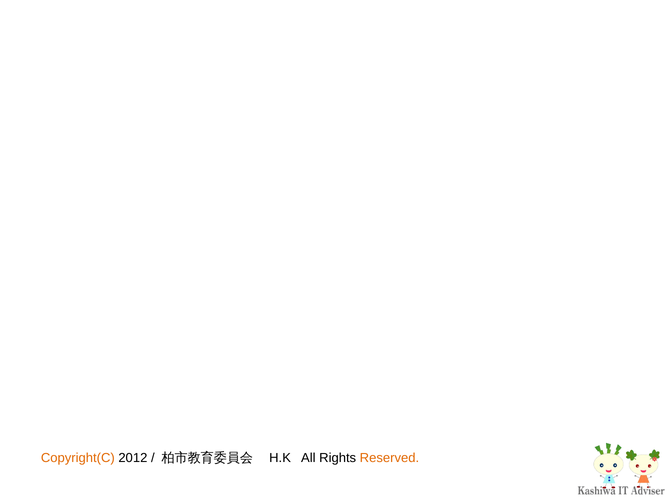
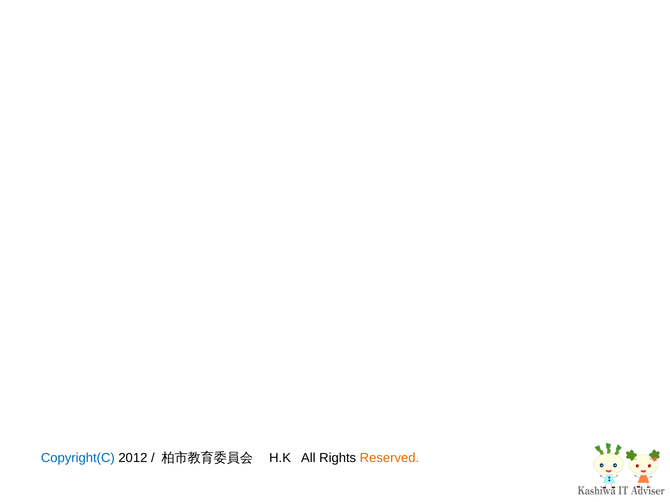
Copyright(C colour: orange -> blue
